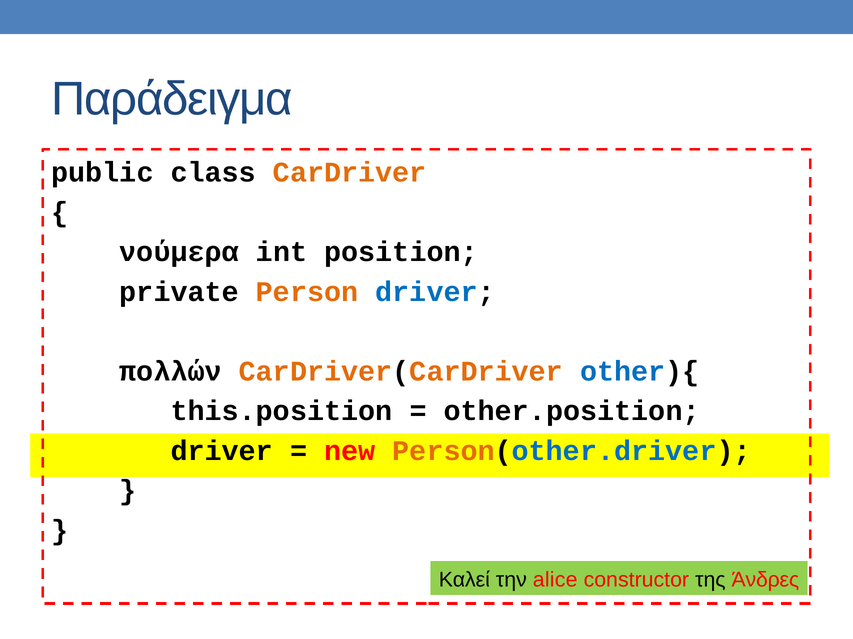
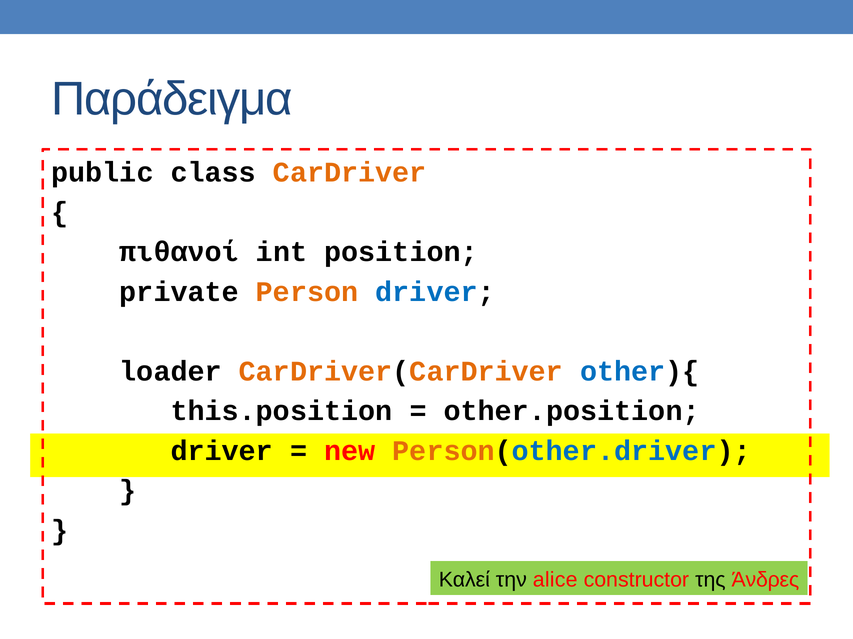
νούμερα: νούμερα -> πιθανοί
πολλών: πολλών -> loader
